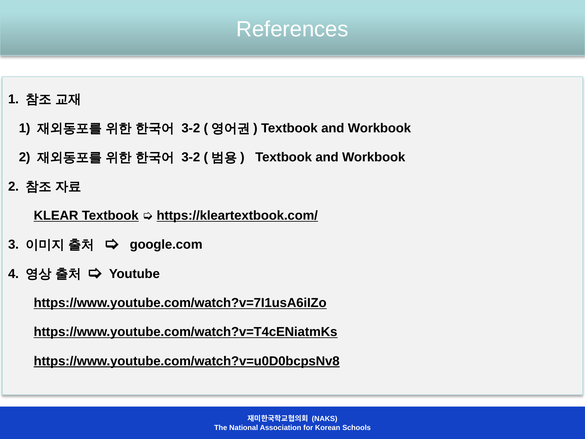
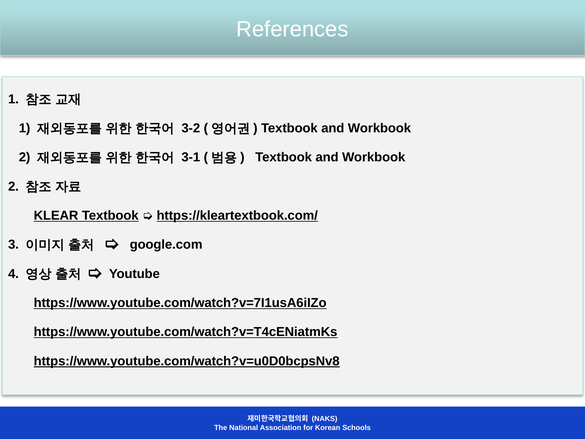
3-2 at (191, 157): 3-2 -> 3-1
